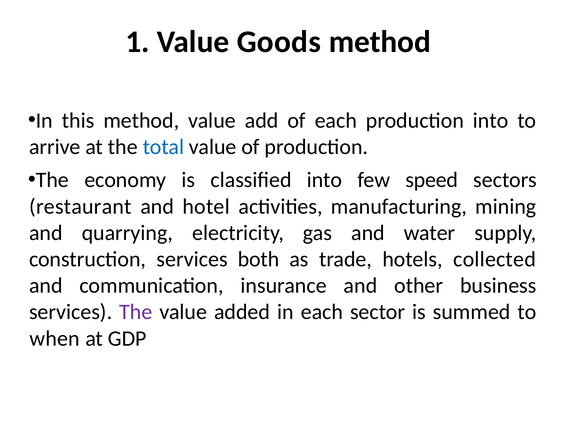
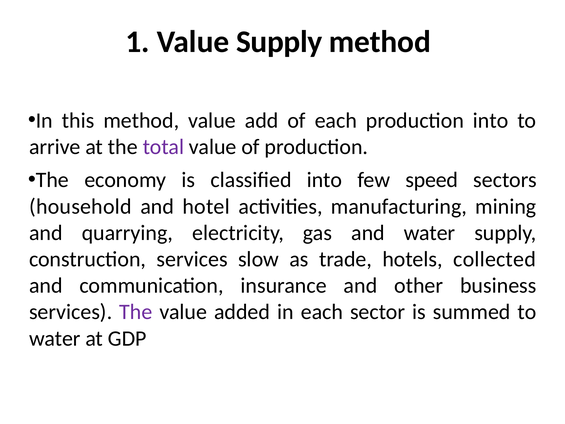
Value Goods: Goods -> Supply
total colour: blue -> purple
restaurant: restaurant -> household
both: both -> slow
when at (55, 338): when -> water
